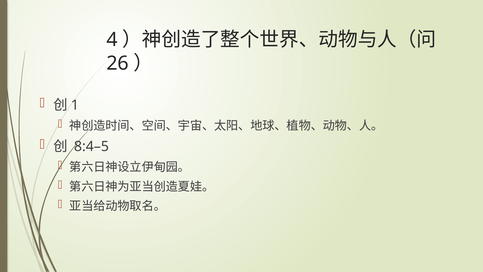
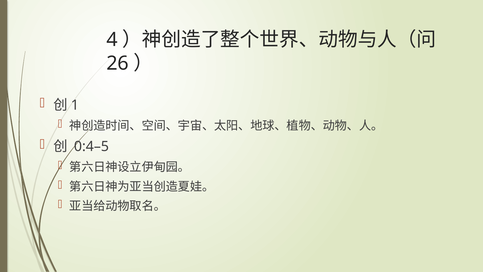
8:4–5: 8:4–5 -> 0:4–5
